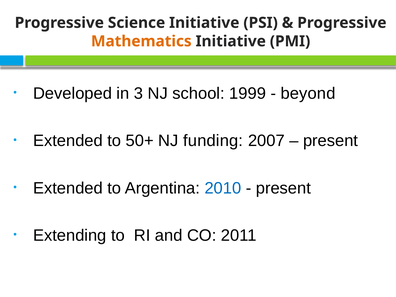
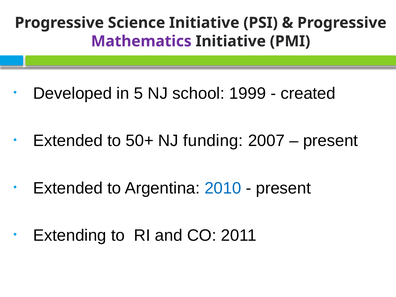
Mathematics colour: orange -> purple
3: 3 -> 5
beyond: beyond -> created
